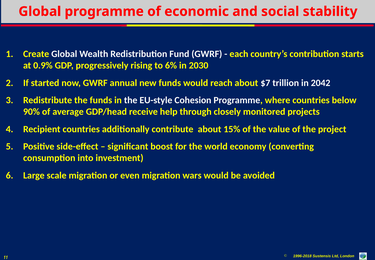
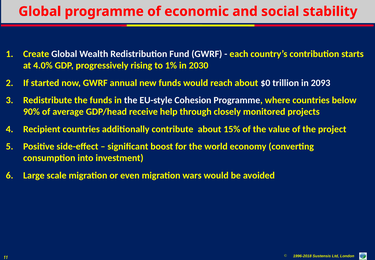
0.9%: 0.9% -> 4.0%
6%: 6% -> 1%
$7: $7 -> $0
2042: 2042 -> 2093
